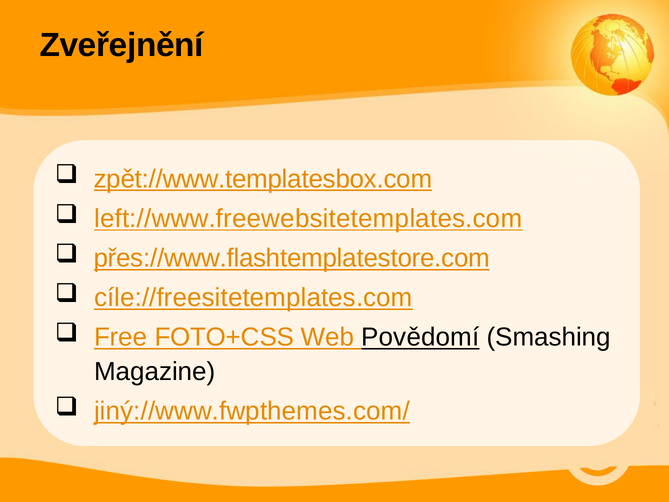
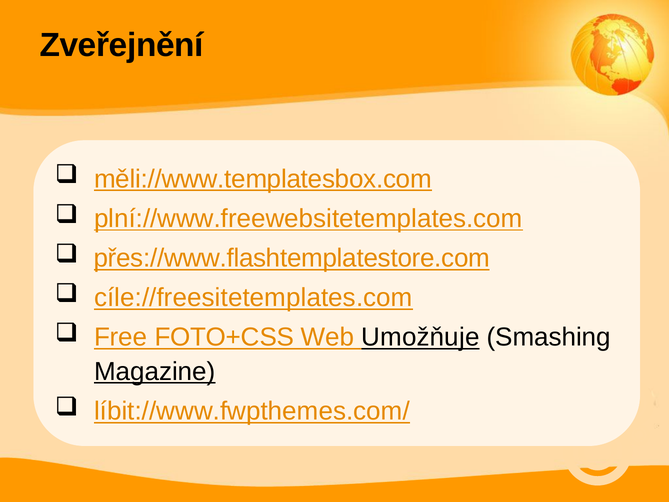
zpět://www.templatesbox.com: zpět://www.templatesbox.com -> měli://www.templatesbox.com
left://www.freewebsitetemplates.com: left://www.freewebsitetemplates.com -> plní://www.freewebsitetemplates.com
Povědomí: Povědomí -> Umožňuje
Magazine underline: none -> present
jiný://www.fwpthemes.com/: jiný://www.fwpthemes.com/ -> líbit://www.fwpthemes.com/
